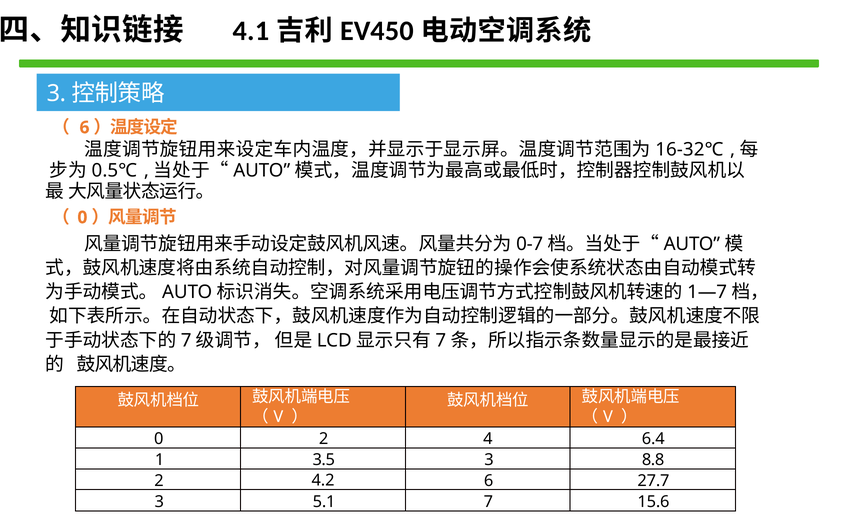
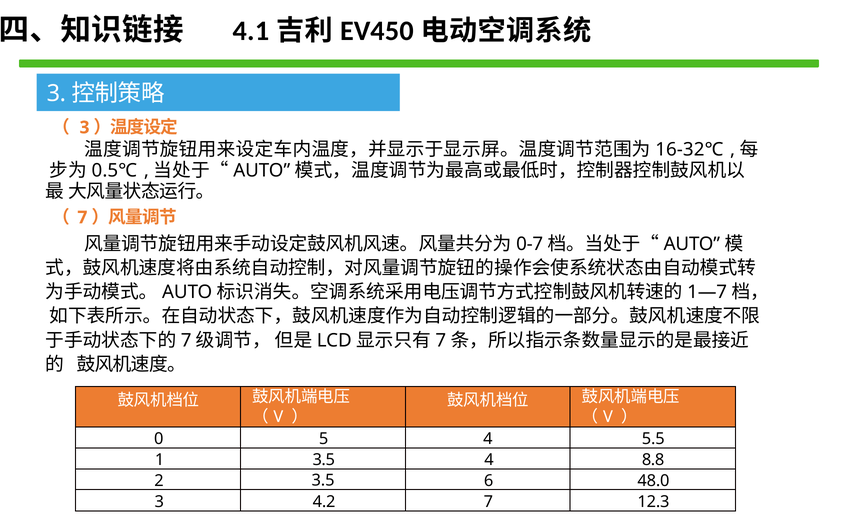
6 at (85, 127): 6 -> 3
0 at (82, 217): 0 -> 7
0 2: 2 -> 5
6.4: 6.4 -> 5.5
3.5 3: 3 -> 4
2 4.2: 4.2 -> 3.5
27.7: 27.7 -> 48.0
5.1: 5.1 -> 4.2
15.6: 15.6 -> 12.3
